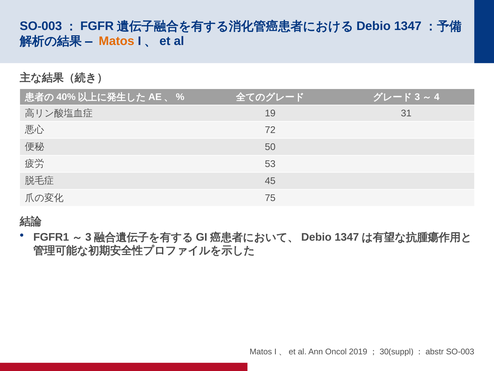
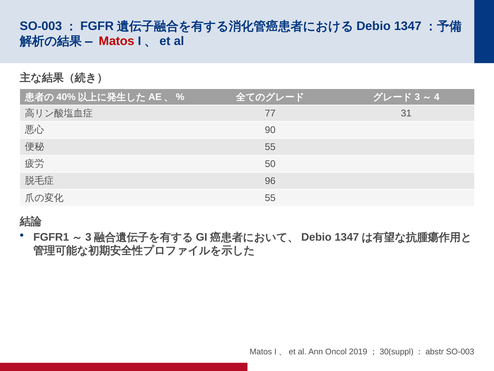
Matos at (117, 41) colour: orange -> red
19: 19 -> 77
72: 72 -> 90
50 at (270, 147): 50 -> 55
53: 53 -> 50
45: 45 -> 96
75 at (270, 198): 75 -> 55
